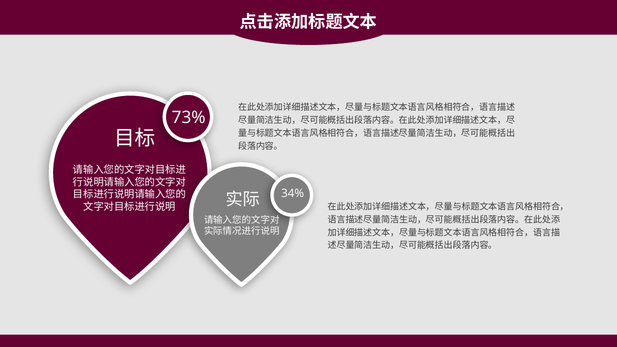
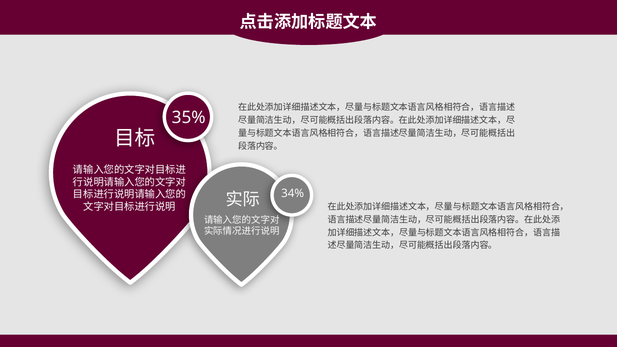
73%: 73% -> 35%
